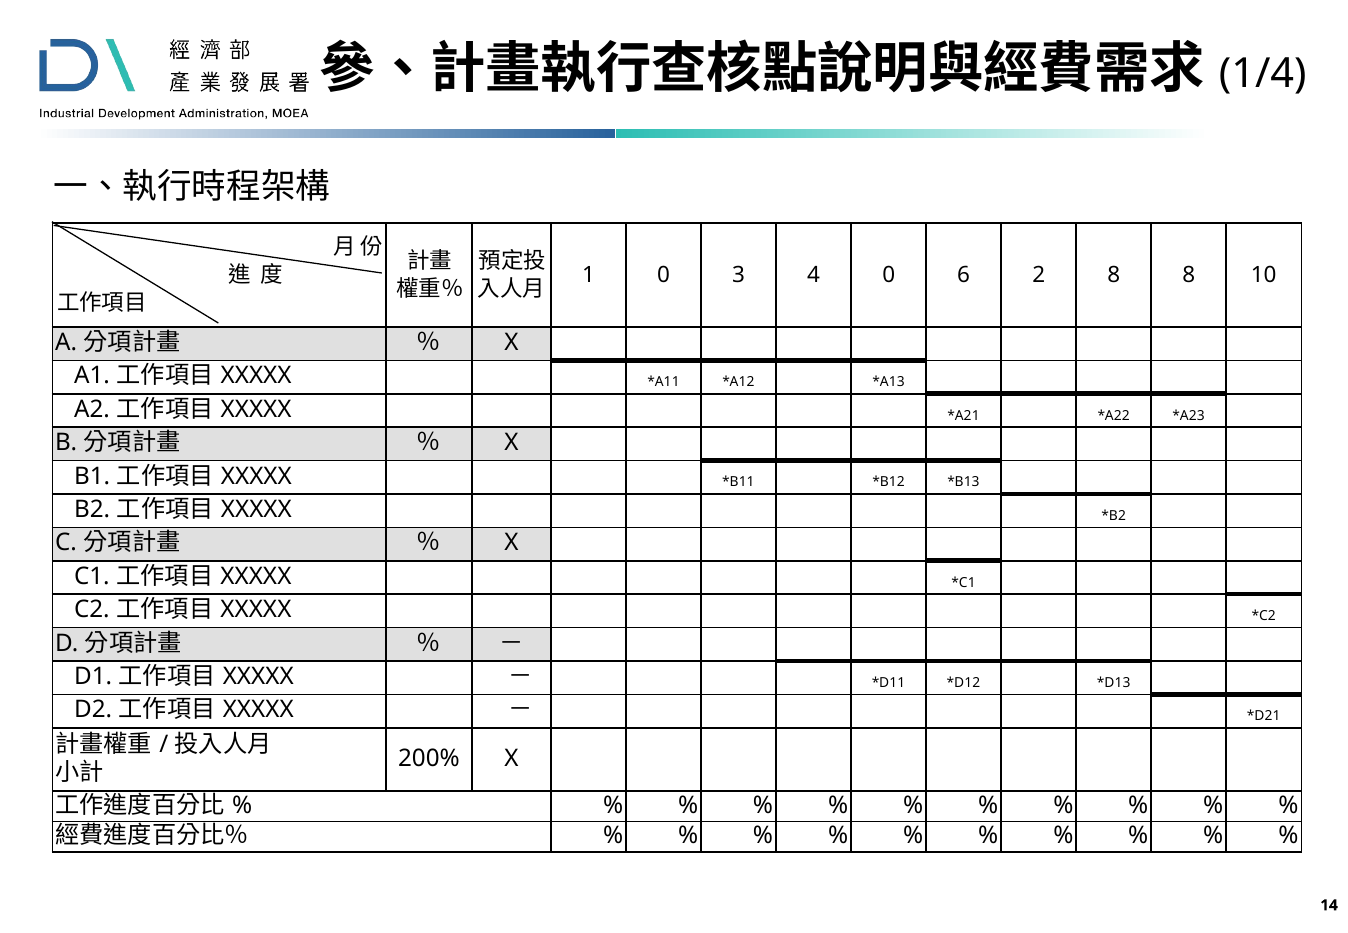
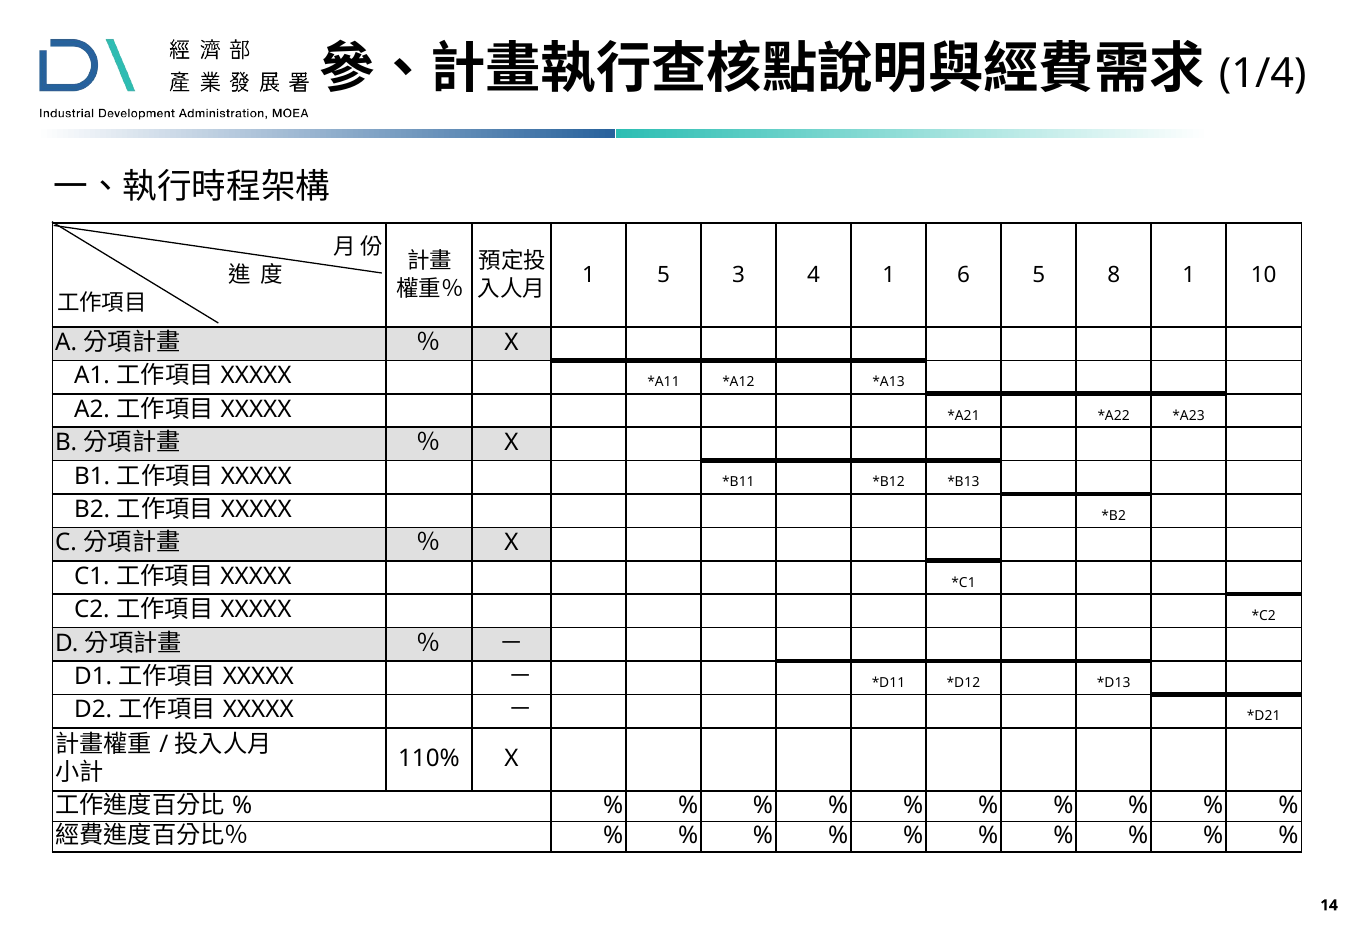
1 0: 0 -> 5
4 0: 0 -> 1
6 2: 2 -> 5
8 8: 8 -> 1
200%: 200% -> 110%
